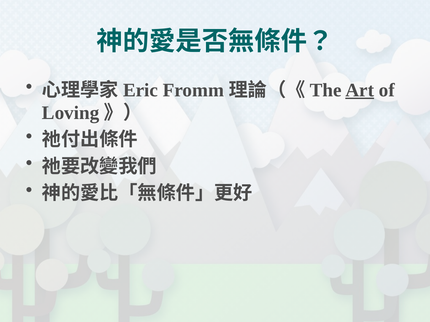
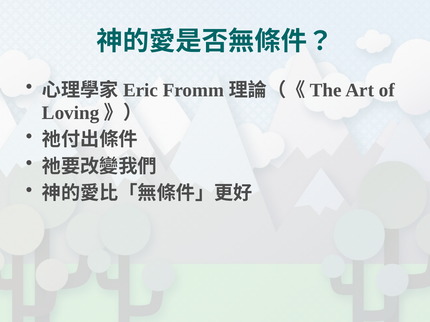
Art underline: present -> none
